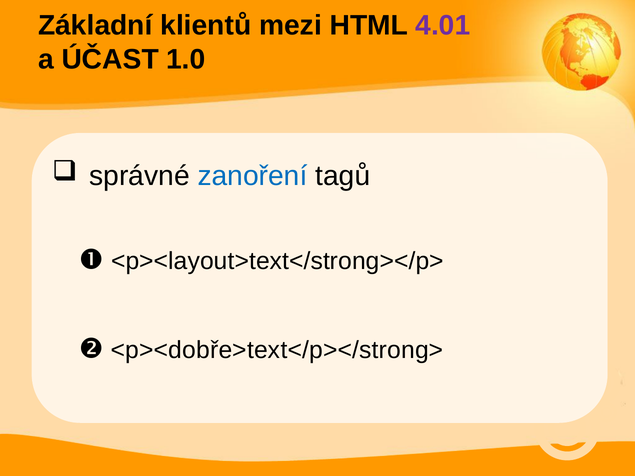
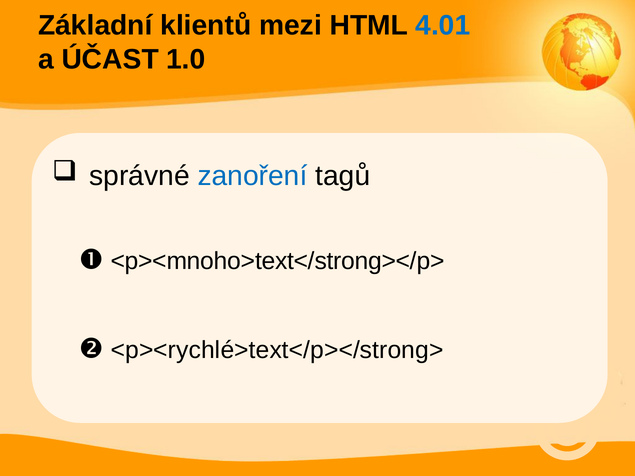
4.01 colour: purple -> blue
<p><layout>text</strong></p>: <p><layout>text</strong></p> -> <p><mnoho>text</strong></p>
<p><dobře>text</p></strong>: <p><dobře>text</p></strong> -> <p><rychlé>text</p></strong>
